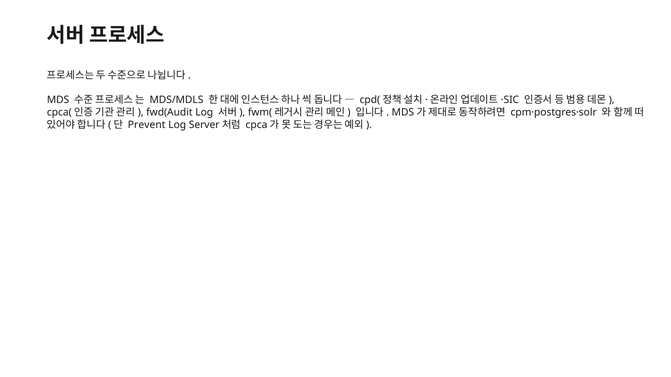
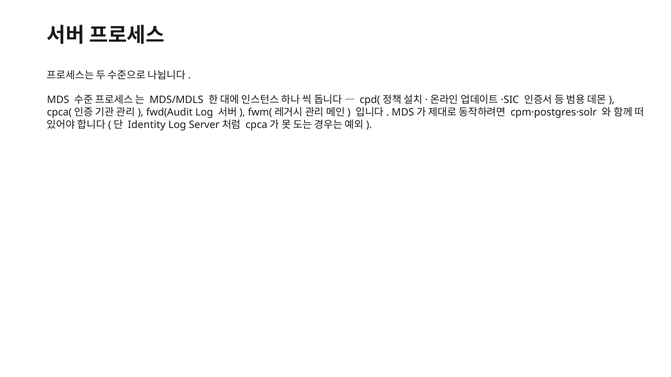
Prevent: Prevent -> Identity
